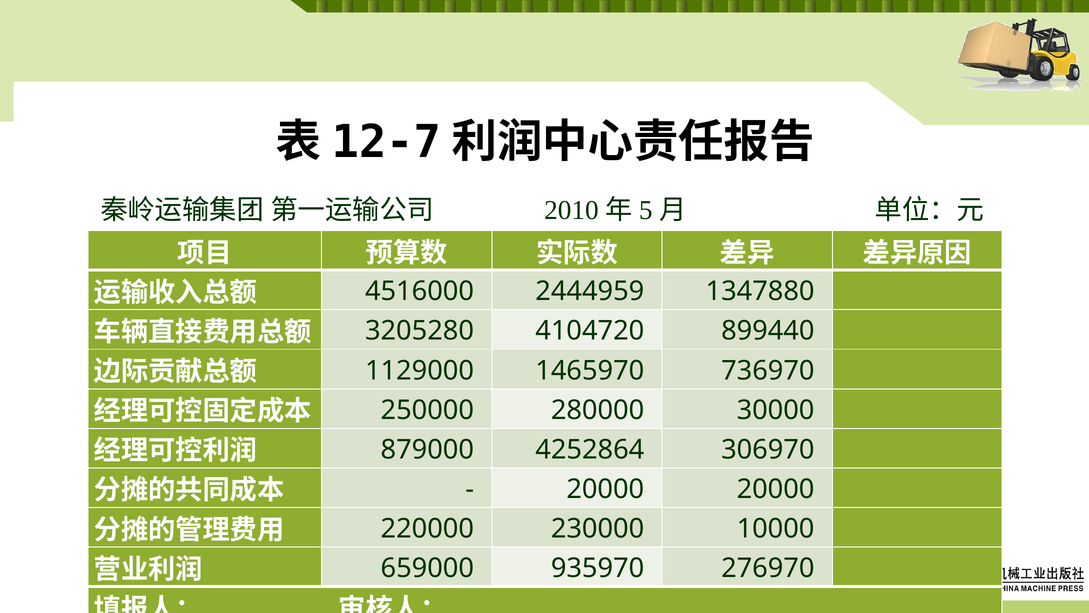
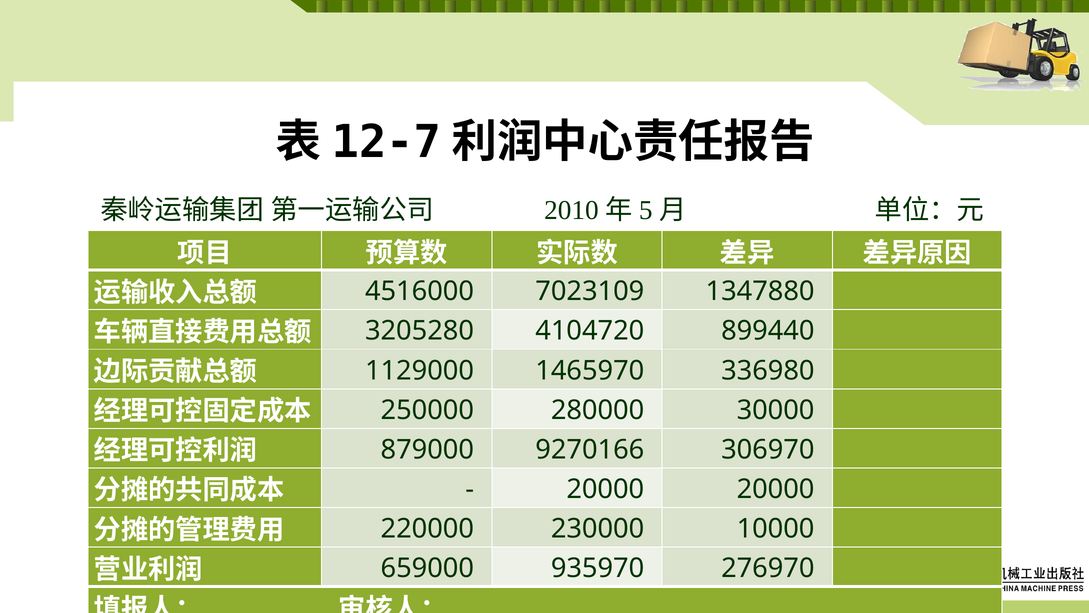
2444959: 2444959 -> 7023109
736970: 736970 -> 336980
4252864: 4252864 -> 9270166
